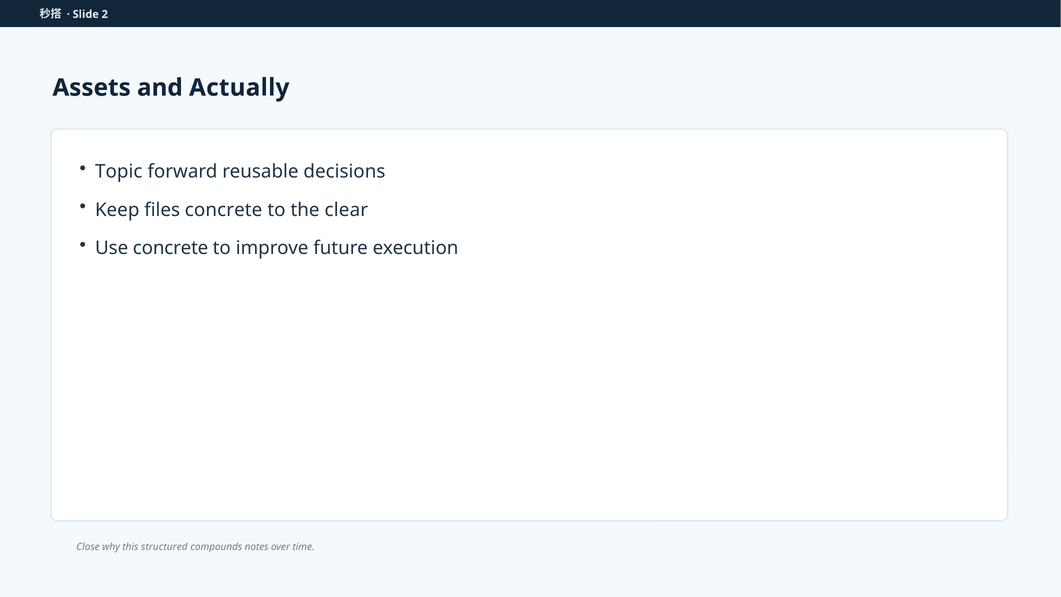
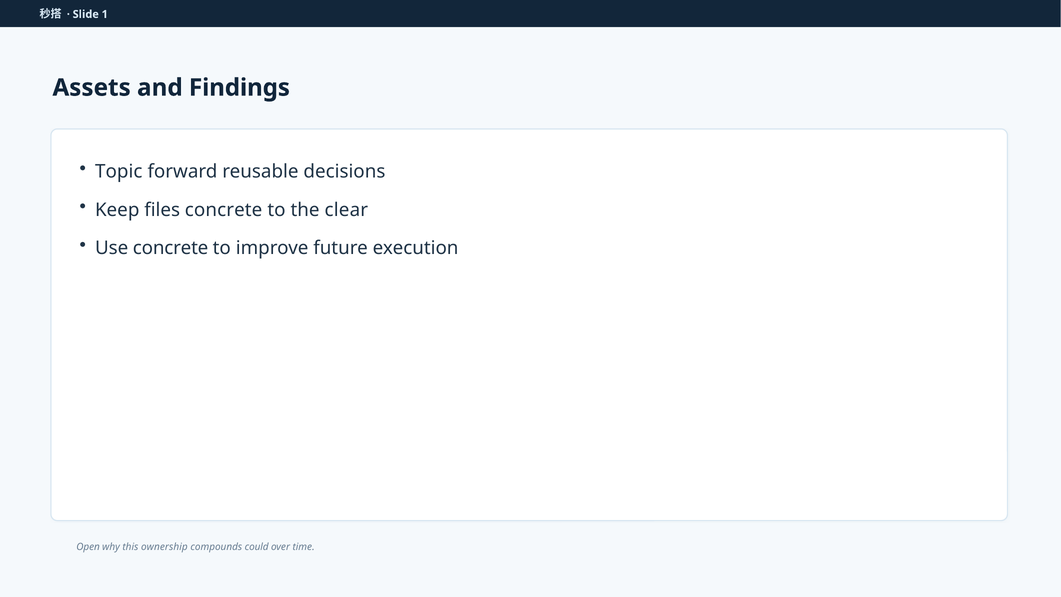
2: 2 -> 1
Actually: Actually -> Findings
Close: Close -> Open
structured: structured -> ownership
notes: notes -> could
